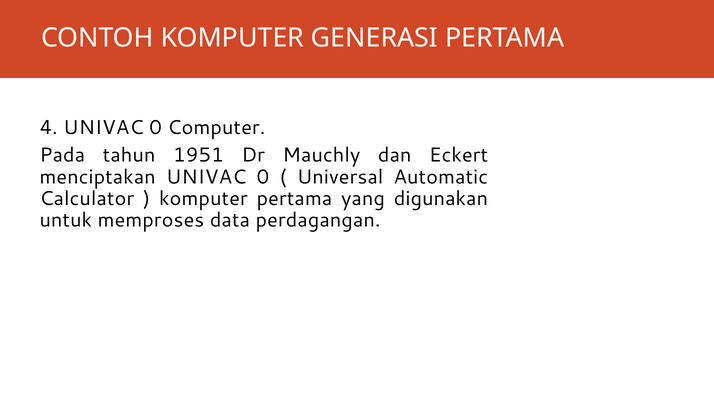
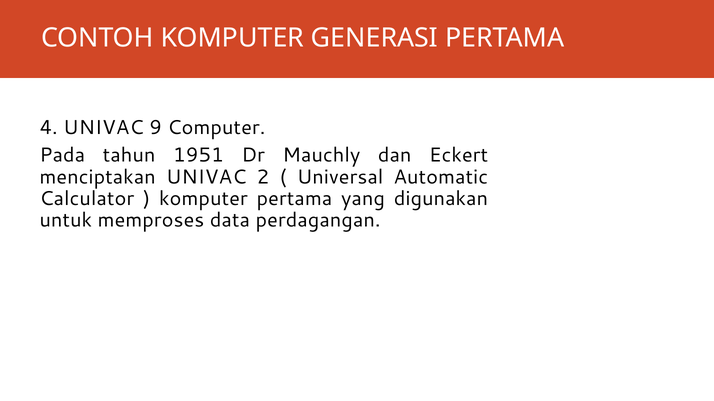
4 UNIVAC 0: 0 -> 9
menciptakan UNIVAC 0: 0 -> 2
